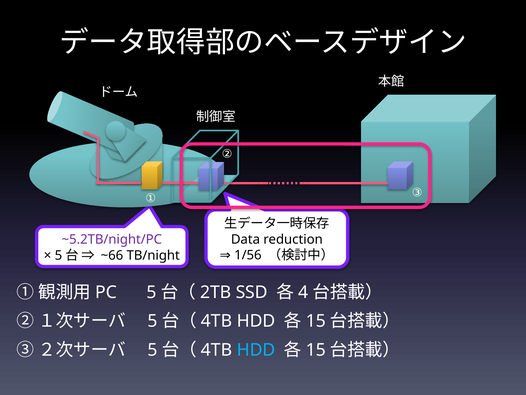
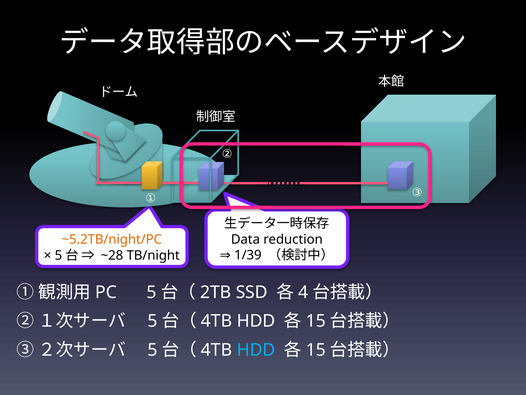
~5.2TB/night/PC colour: purple -> orange
1/56: 1/56 -> 1/39
~66: ~66 -> ~28
